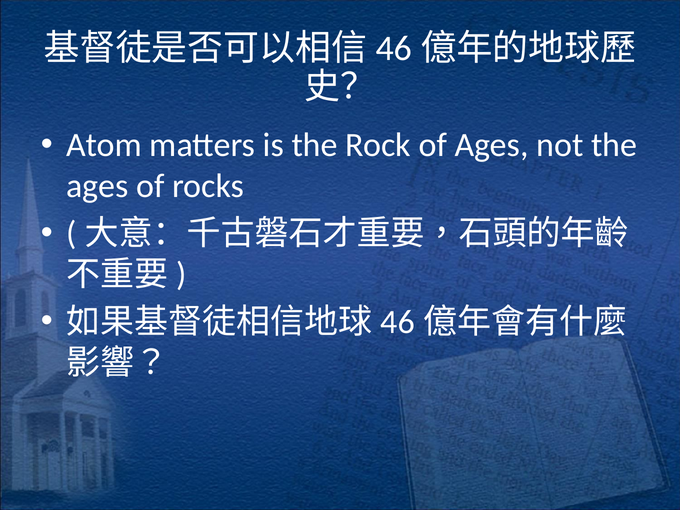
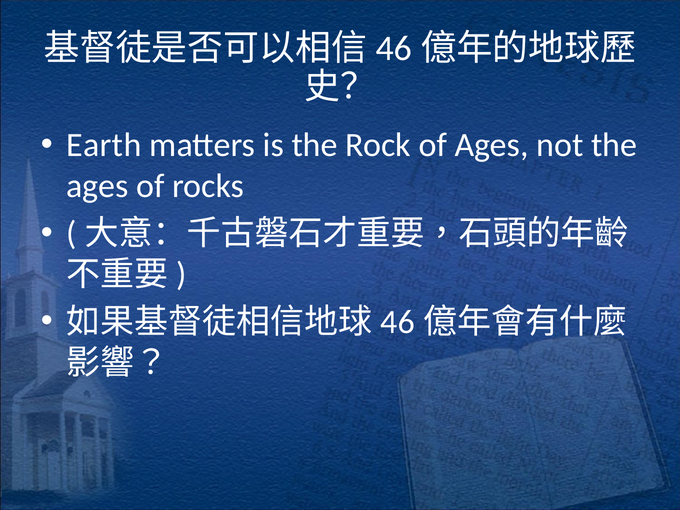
Atom: Atom -> Earth
